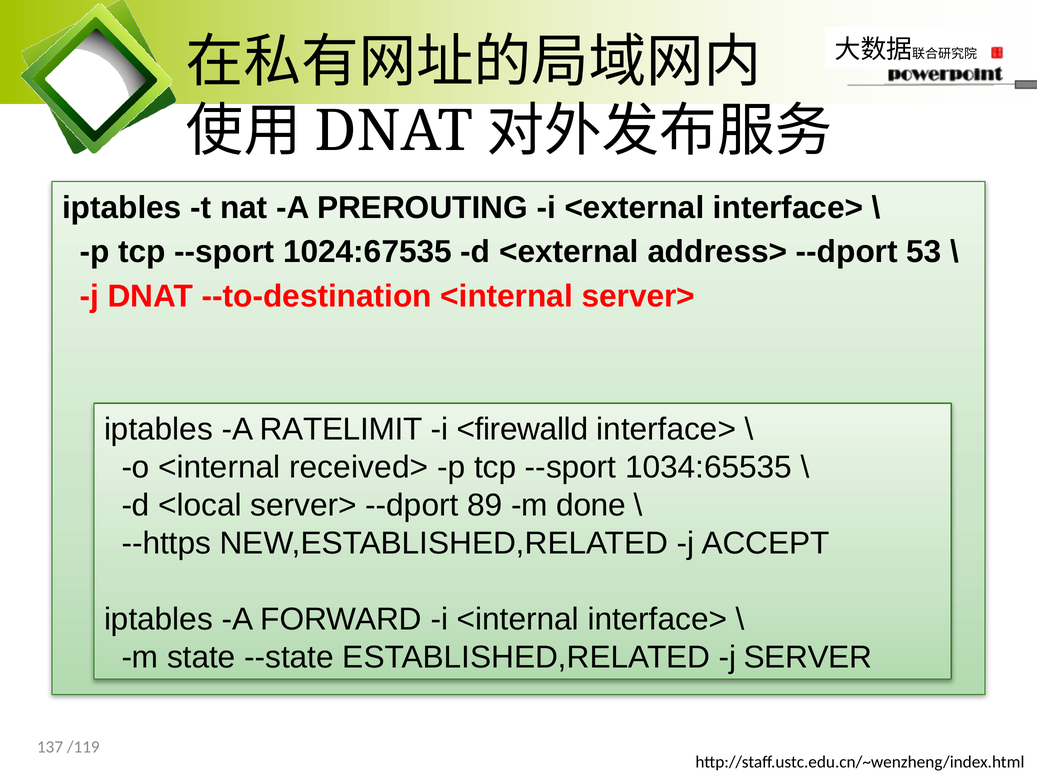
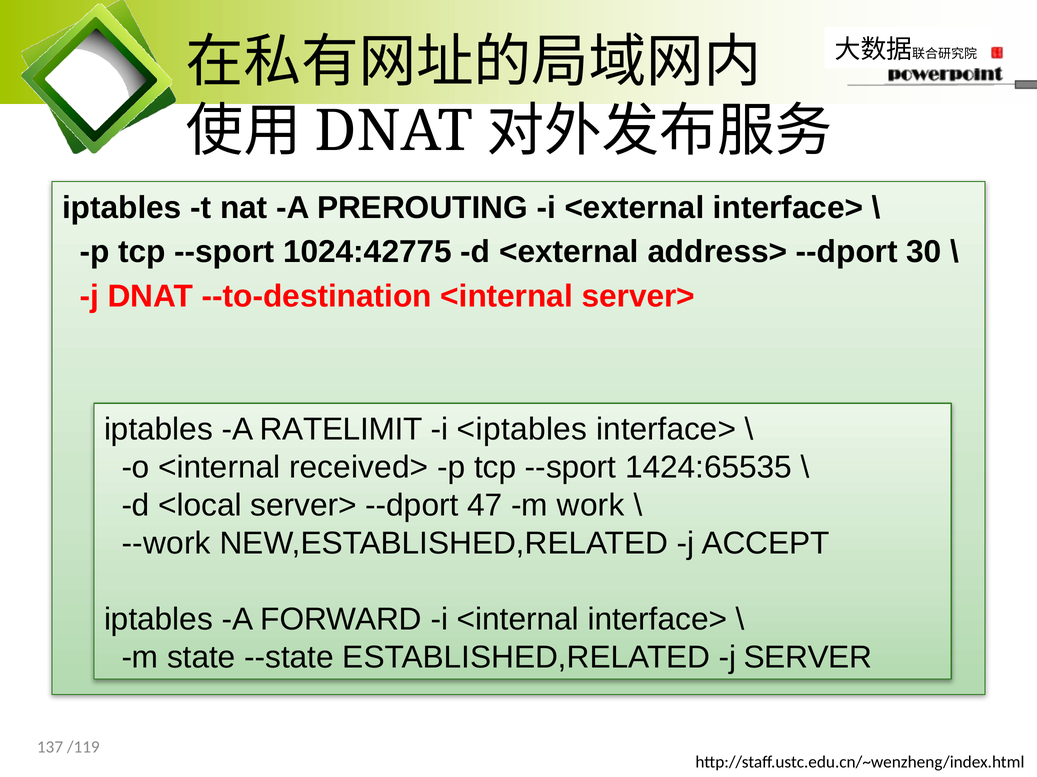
1024:67535: 1024:67535 -> 1024:42775
53: 53 -> 30
<firewalld: <firewalld -> <iptables
1034:65535: 1034:65535 -> 1424:65535
89: 89 -> 47
done: done -> work
--https: --https -> --work
